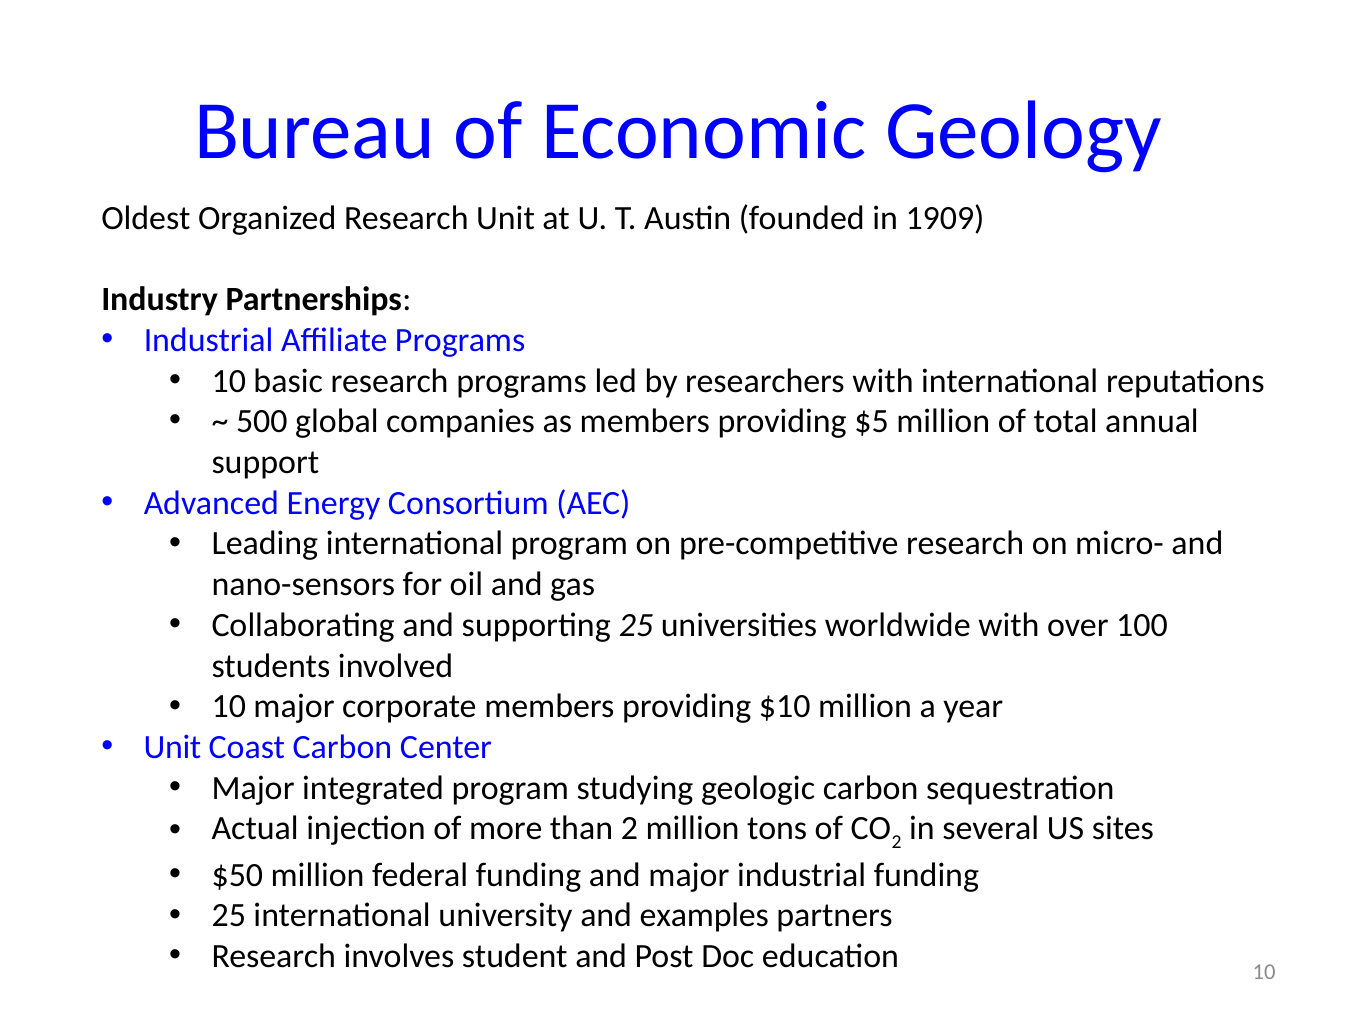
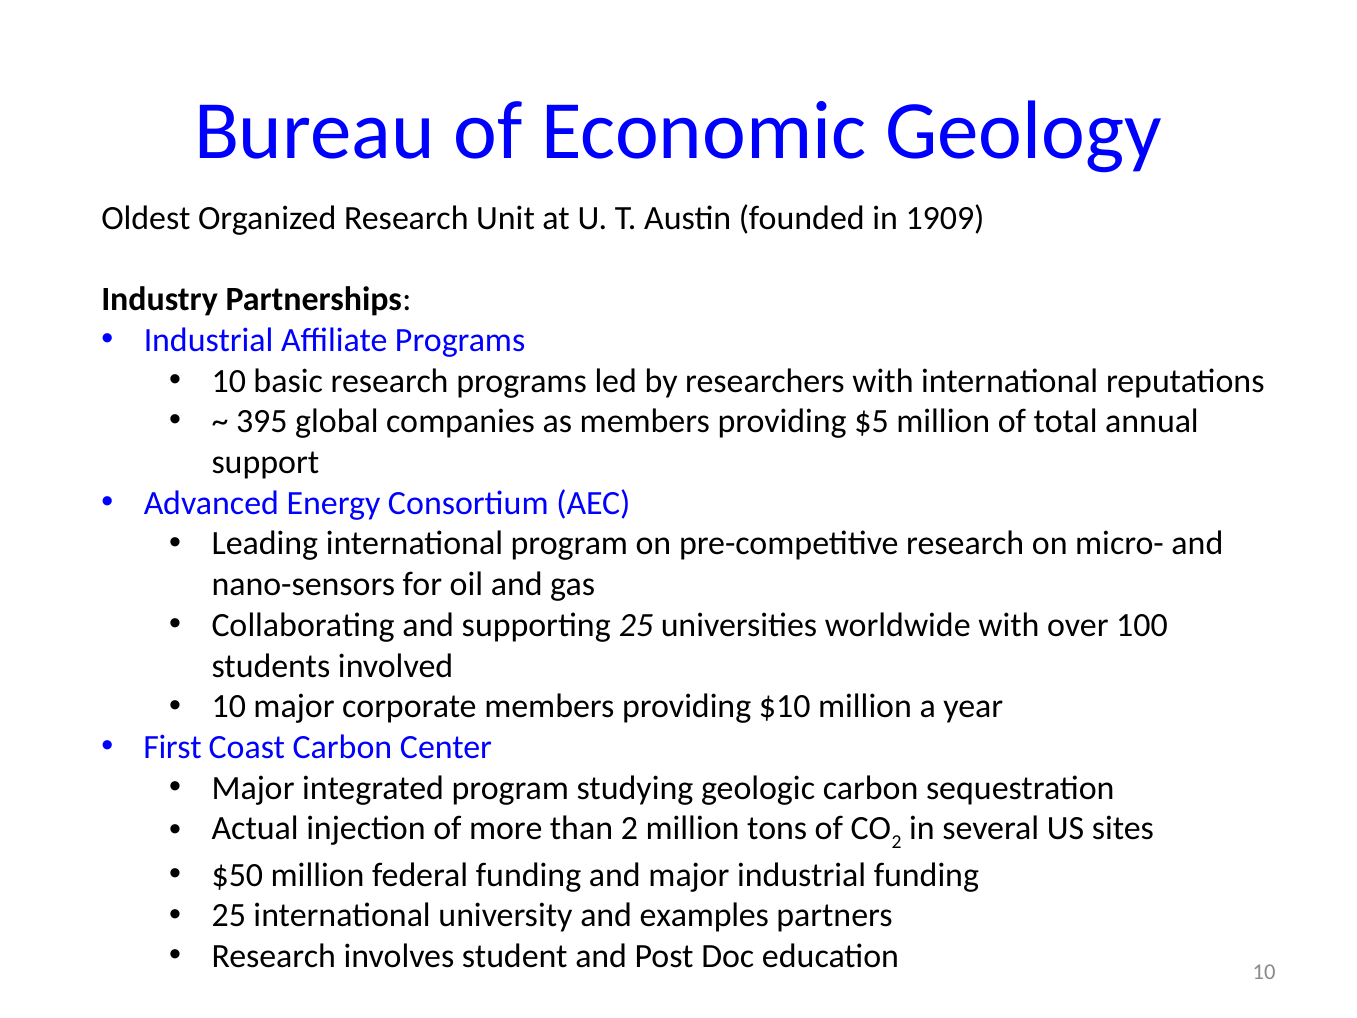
500: 500 -> 395
Unit at (173, 747): Unit -> First
